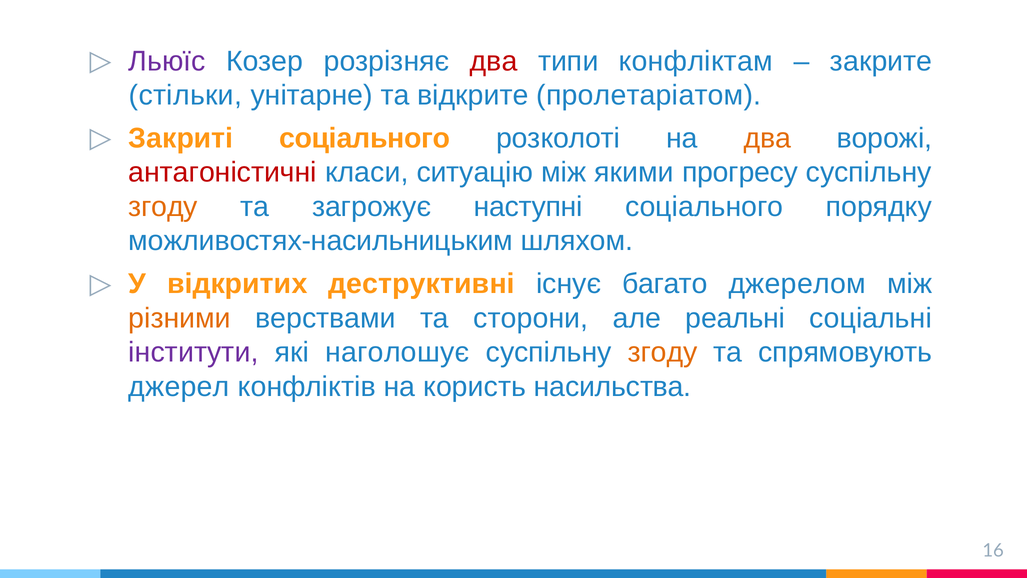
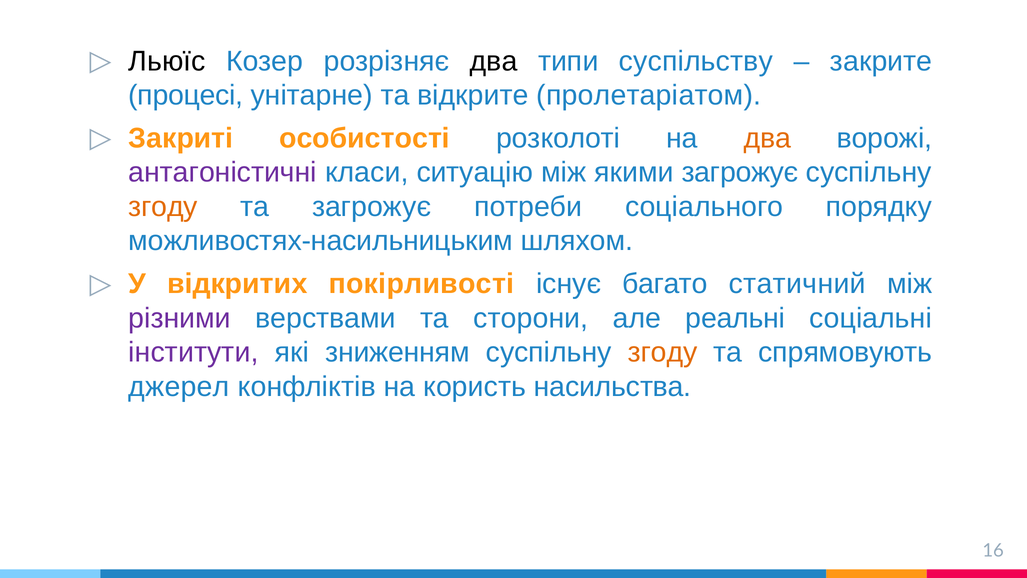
Льюїс colour: purple -> black
два at (494, 61) colour: red -> black
конфліктам: конфліктам -> суспільству
стільки: стільки -> процесі
Закриті соціального: соціального -> особистості
антагоністичні colour: red -> purple
якими прогресу: прогресу -> загрожує
наступні: наступні -> потреби
деструктивні: деструктивні -> покірливості
джерелом: джерелом -> статичний
різними colour: orange -> purple
наголошує: наголошує -> зниженням
